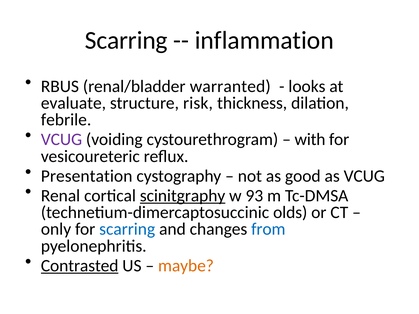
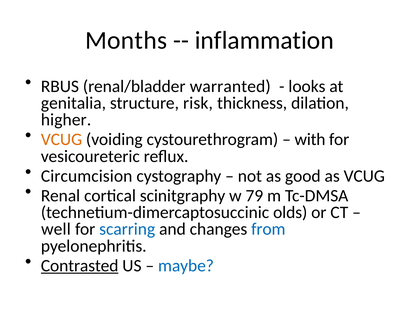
Scarring at (126, 41): Scarring -> Months
evaluate: evaluate -> genitalia
febrile: febrile -> higher
VCUG at (61, 140) colour: purple -> orange
Presentation: Presentation -> Circumcision
scinitgraphy underline: present -> none
93: 93 -> 79
only: only -> well
maybe colour: orange -> blue
